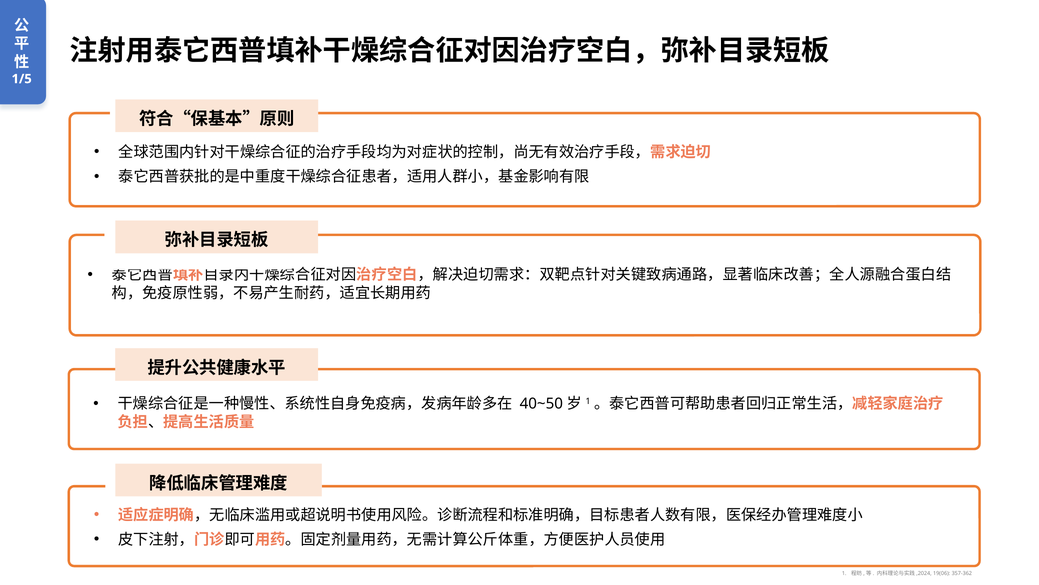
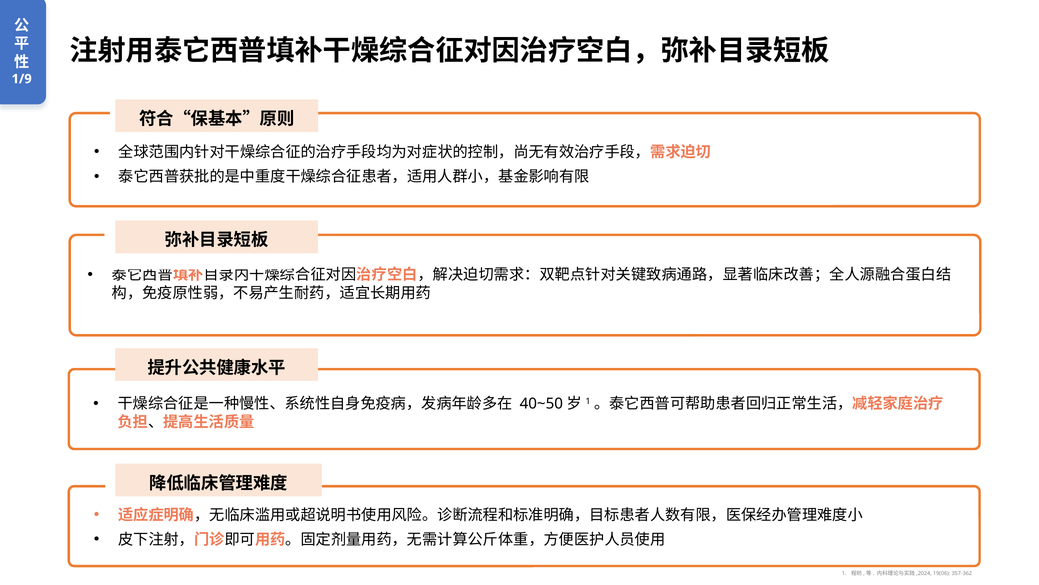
1/5: 1/5 -> 1/9
